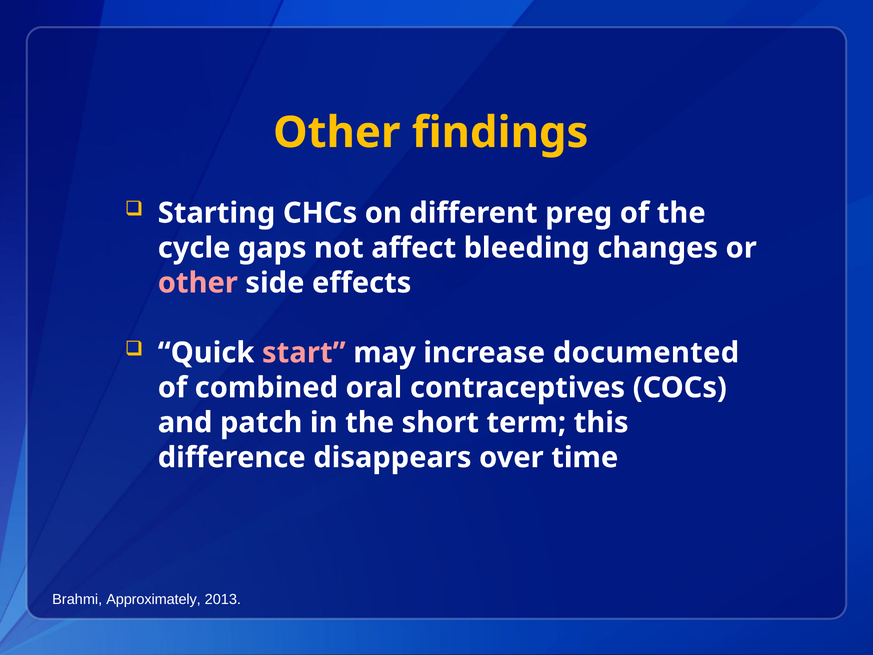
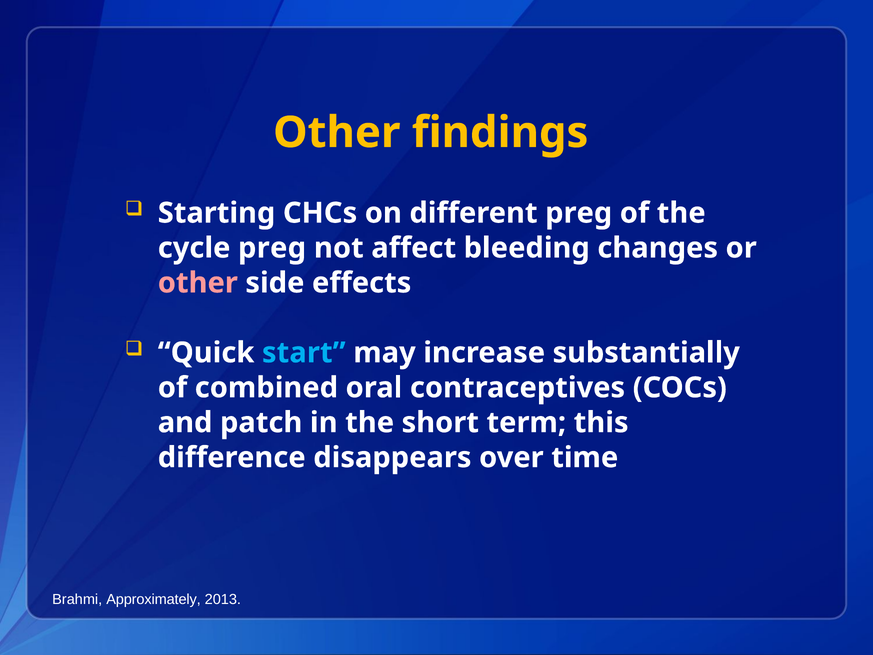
cycle gaps: gaps -> preg
start colour: pink -> light blue
documented: documented -> substantially
